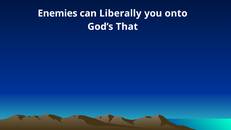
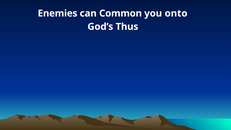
Liberally: Liberally -> Common
That: That -> Thus
